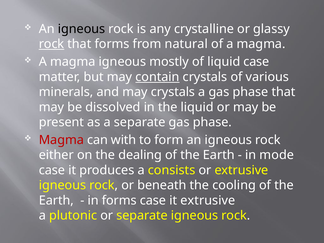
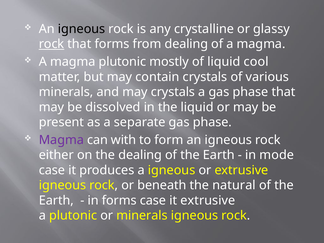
from natural: natural -> dealing
magma igneous: igneous -> plutonic
liquid case: case -> cool
contain underline: present -> none
Magma at (61, 140) colour: red -> purple
a consists: consists -> igneous
cooling: cooling -> natural
or separate: separate -> minerals
